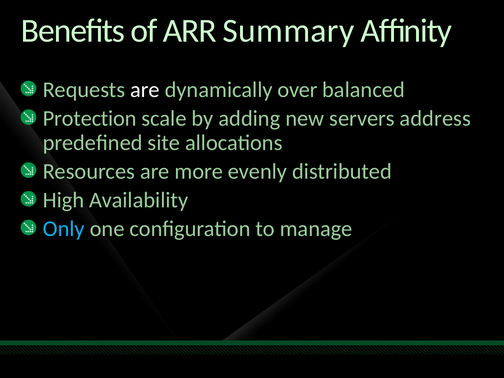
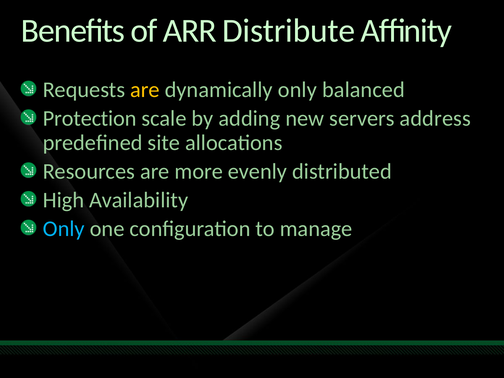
Summary: Summary -> Distribute
are at (145, 90) colour: white -> yellow
dynamically over: over -> only
